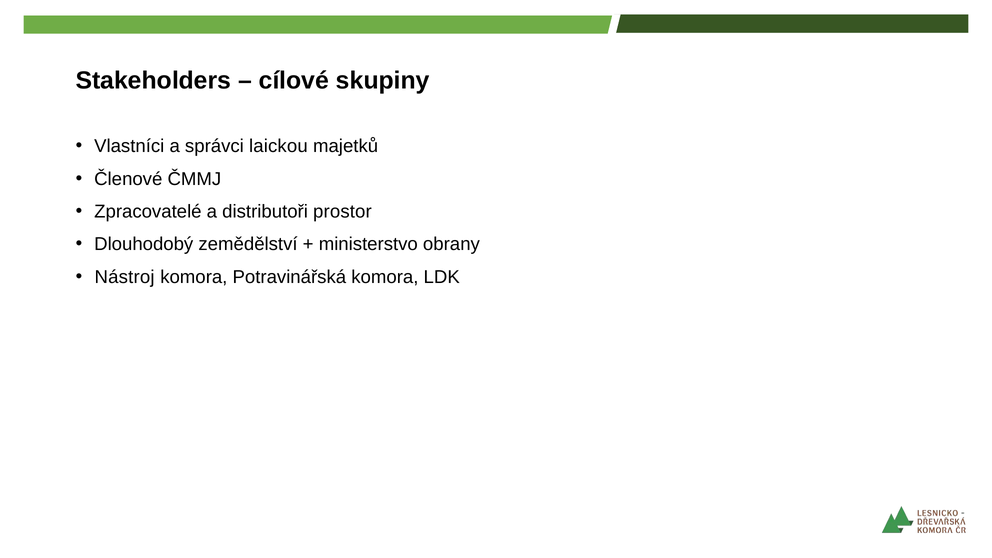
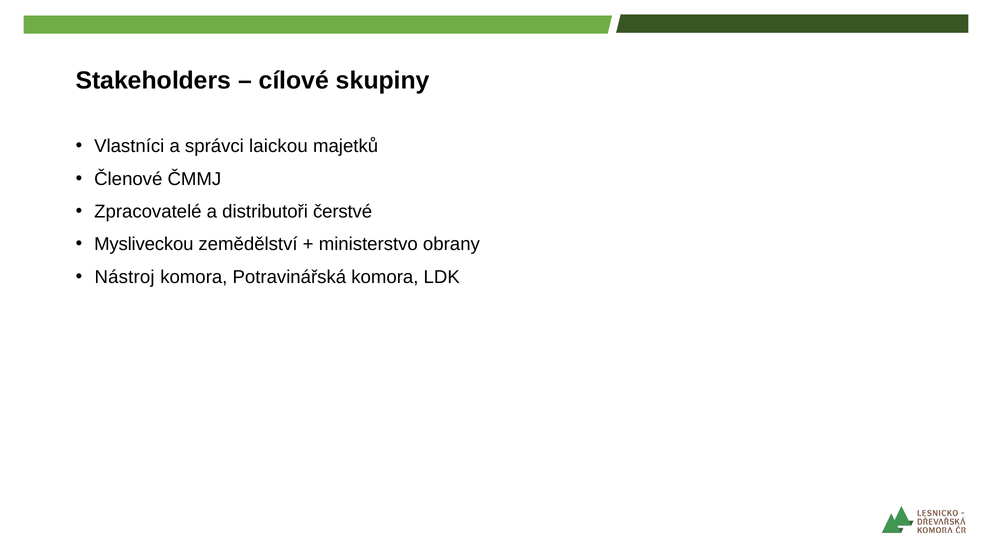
prostor: prostor -> čerstvé
Dlouhodobý: Dlouhodobý -> Mysliveckou
